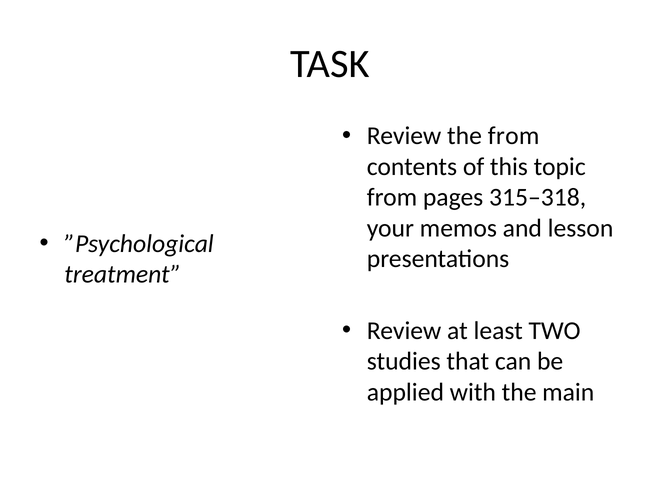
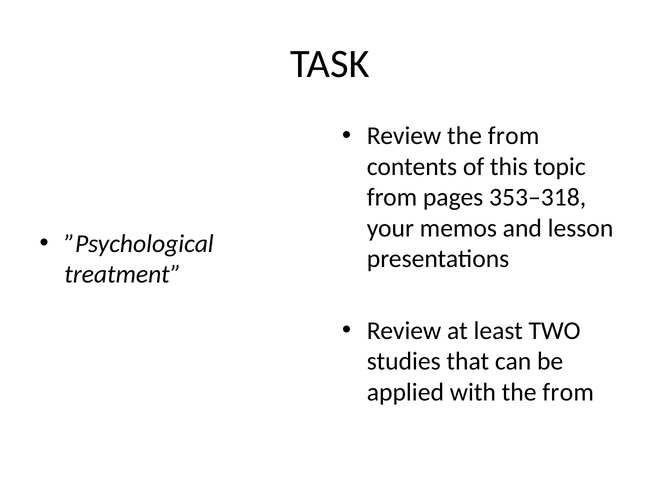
315–318: 315–318 -> 353–318
with the main: main -> from
